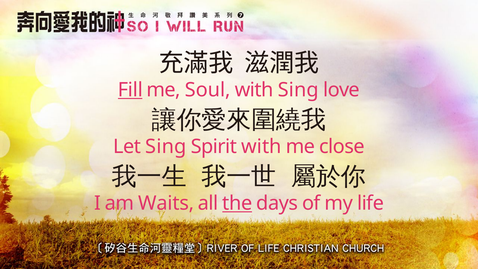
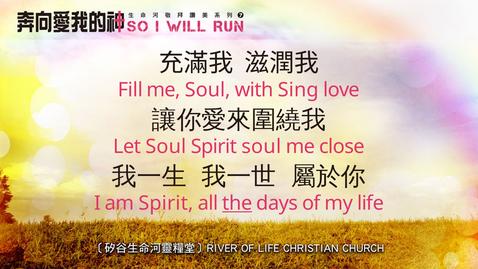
Fill underline: present -> none
Let Sing: Sing -> Soul
Spirit with: with -> soul
am Waits: Waits -> Spirit
